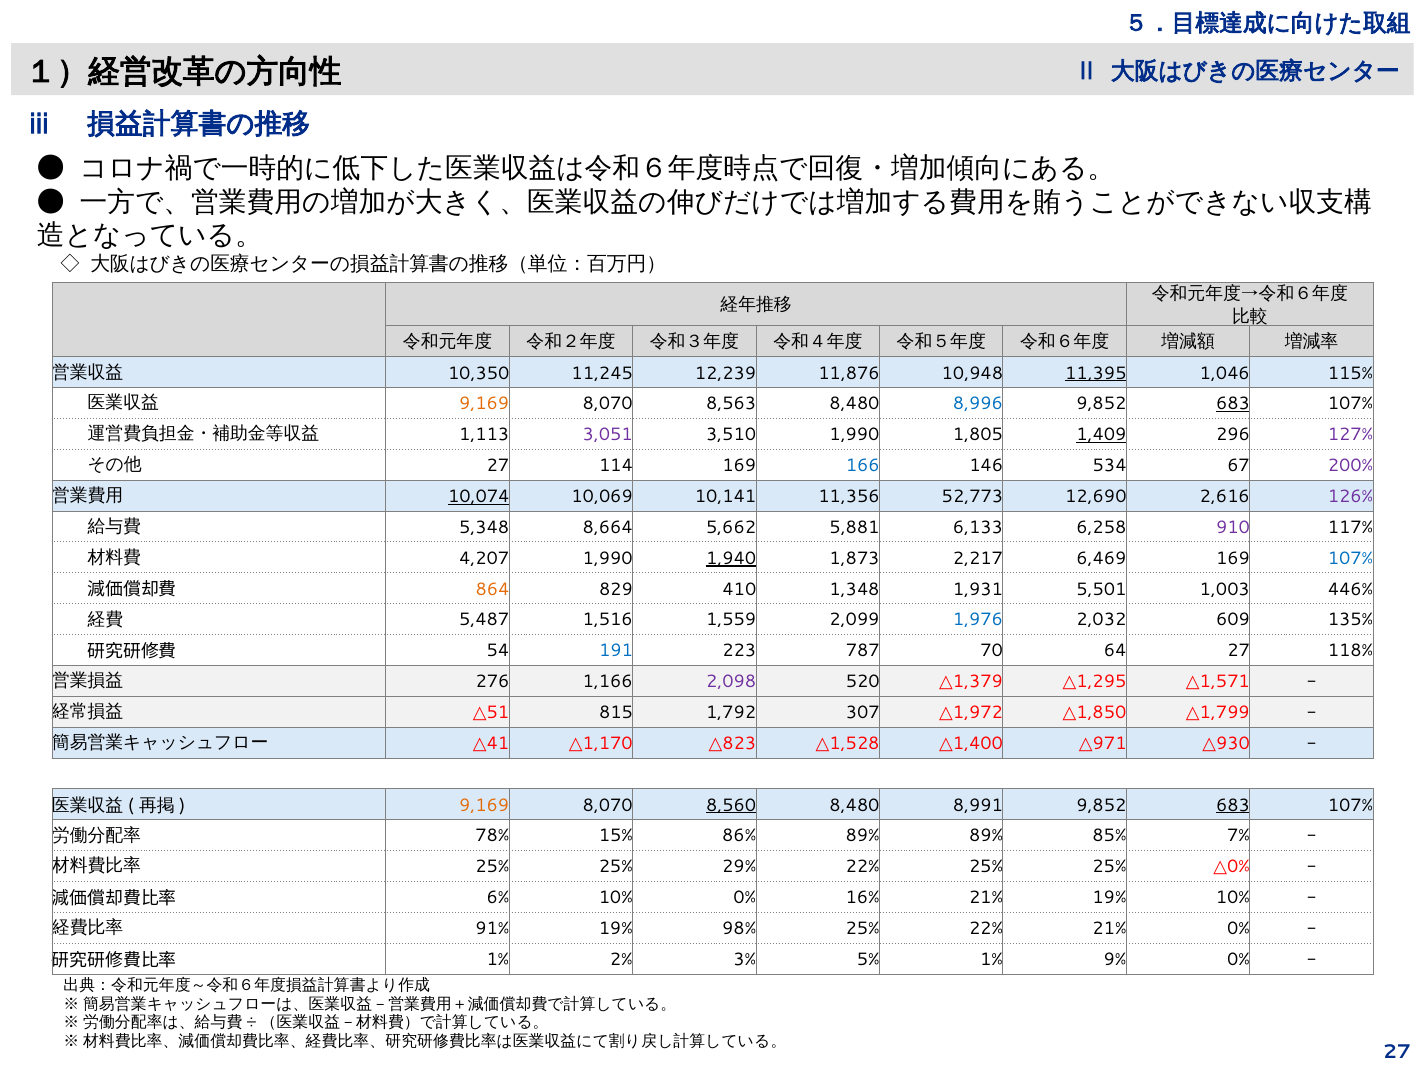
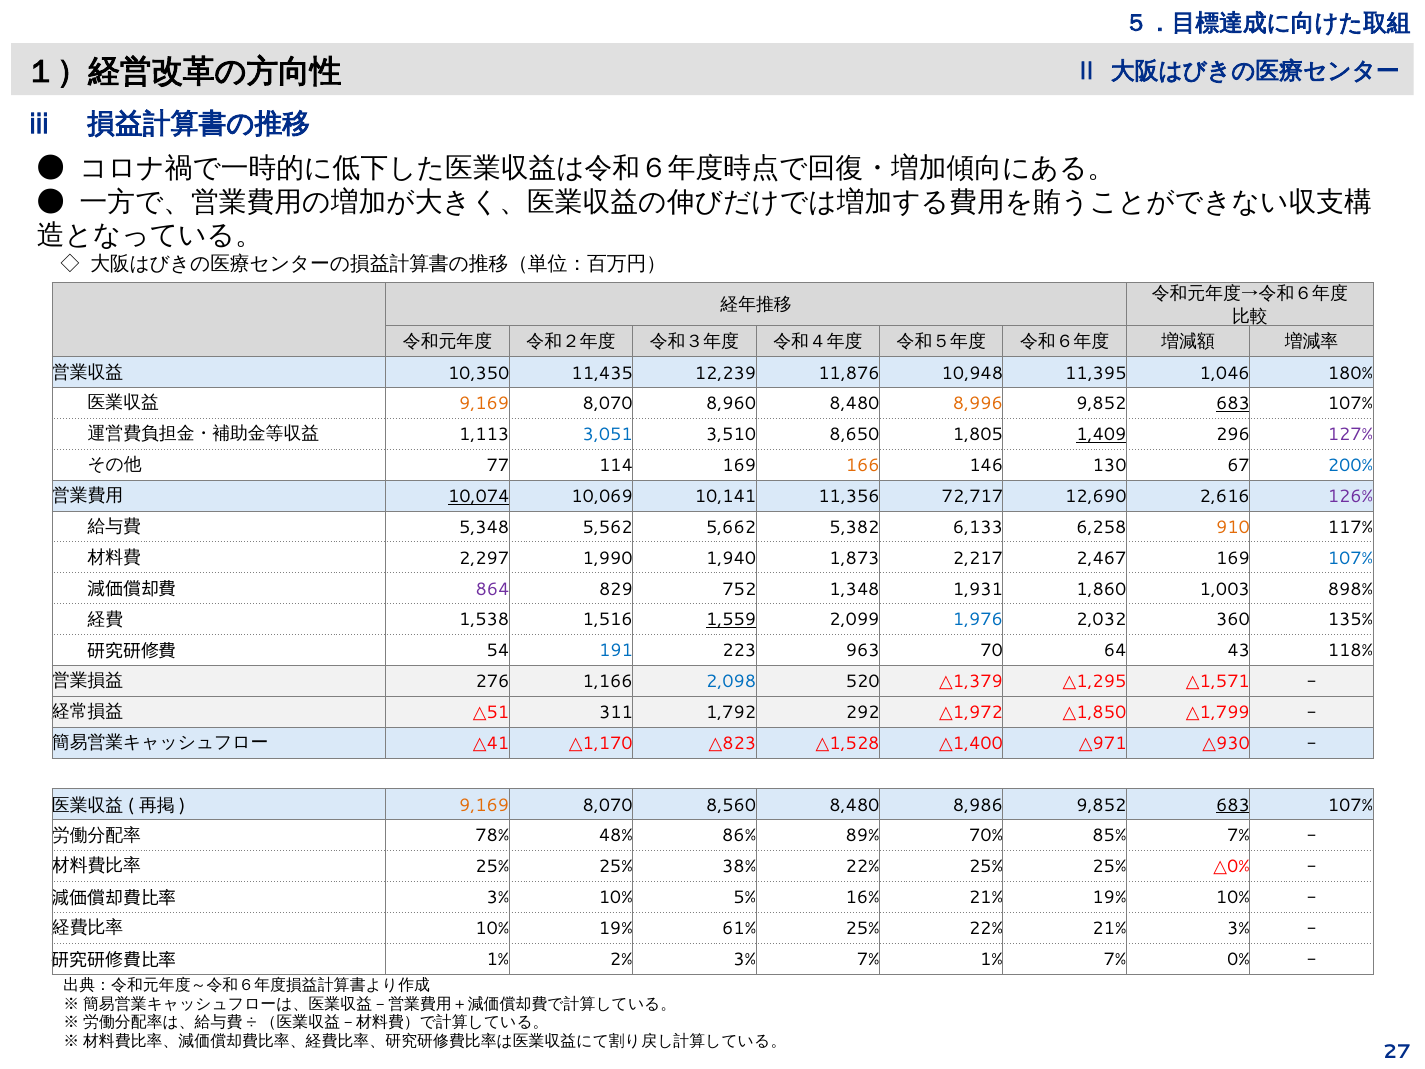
11,245: 11,245 -> 11,435
11,395 underline: present -> none
115%: 115% -> 180%
8,563: 8,563 -> 8,960
8,996 colour: blue -> orange
3,051 colour: purple -> blue
3,510 1,990: 1,990 -> 8,650
27 at (498, 466): 27 -> 77
166 colour: blue -> orange
534: 534 -> 130
200% colour: purple -> blue
52,773: 52,773 -> 72,717
8,664: 8,664 -> 5,562
5,881: 5,881 -> 5,382
910 colour: purple -> orange
4,207: 4,207 -> 2,297
1,940 underline: present -> none
6,469: 6,469 -> 2,467
864 colour: orange -> purple
410: 410 -> 752
5,501: 5,501 -> 1,860
446%: 446% -> 898%
5,487: 5,487 -> 1,538
1,559 underline: none -> present
609: 609 -> 360
787: 787 -> 963
64 27: 27 -> 43
2,098 colour: purple -> blue
815: 815 -> 311
307: 307 -> 292
8,560 underline: present -> none
8,991: 8,991 -> 8,986
15%: 15% -> 48%
89% 89%: 89% -> 70%
29%: 29% -> 38%
6% at (498, 898): 6% -> 3%
10% 0%: 0% -> 5%
91% at (492, 928): 91% -> 10%
98%: 98% -> 61%
21% 0%: 0% -> 3%
3% 5%: 5% -> 7%
1% 9%: 9% -> 7%
